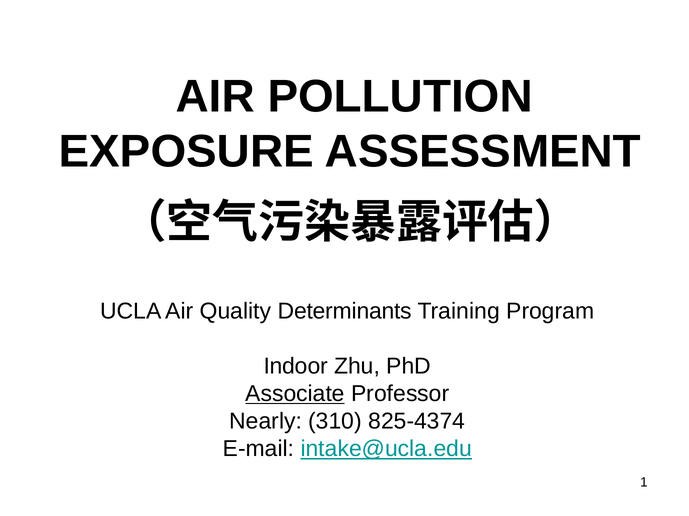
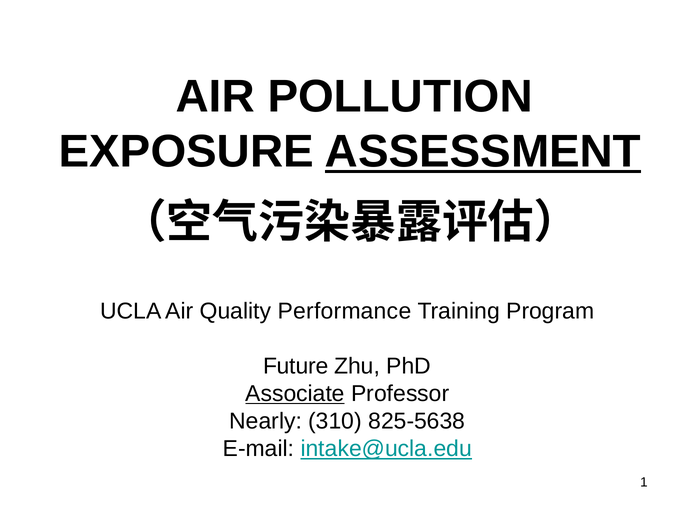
ASSESSMENT underline: none -> present
Determinants: Determinants -> Performance
Indoor: Indoor -> Future
825-4374: 825-4374 -> 825-5638
